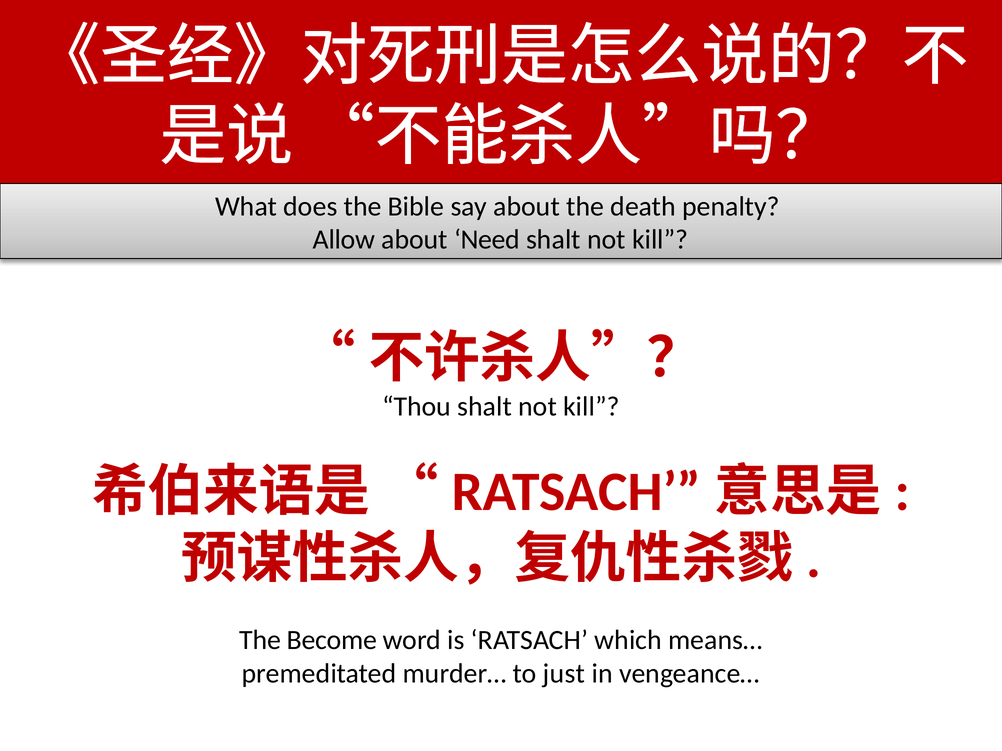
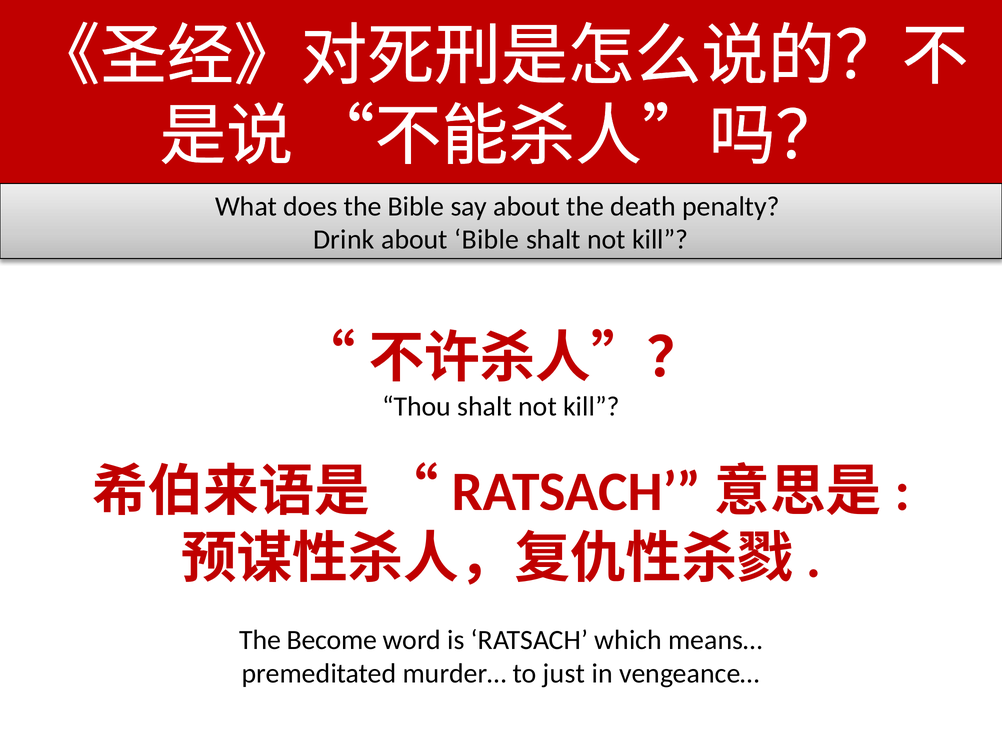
Allow: Allow -> Drink
about Need: Need -> Bible
